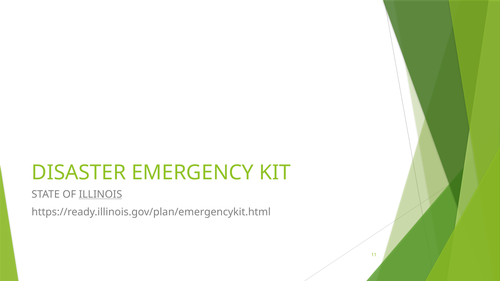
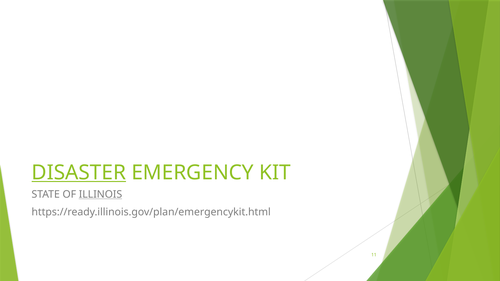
DISASTER underline: none -> present
